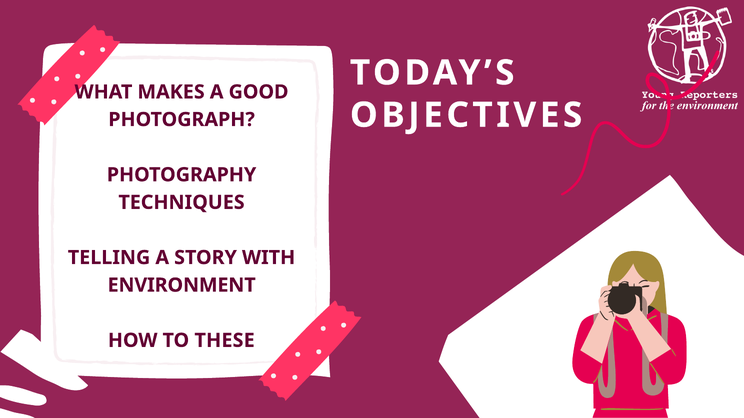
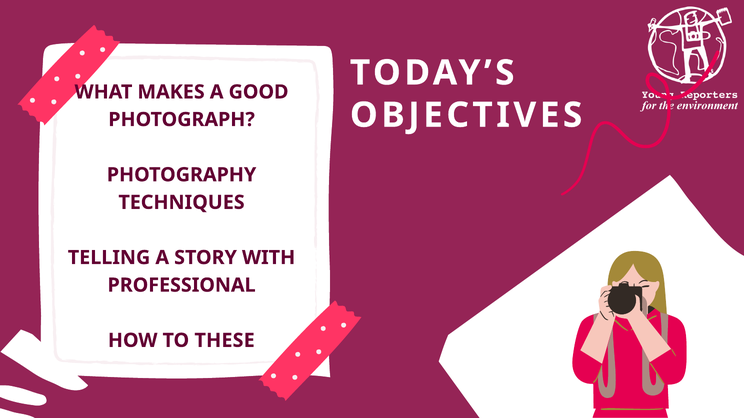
ENVIRONMENT: ENVIRONMENT -> PROFESSIONAL
